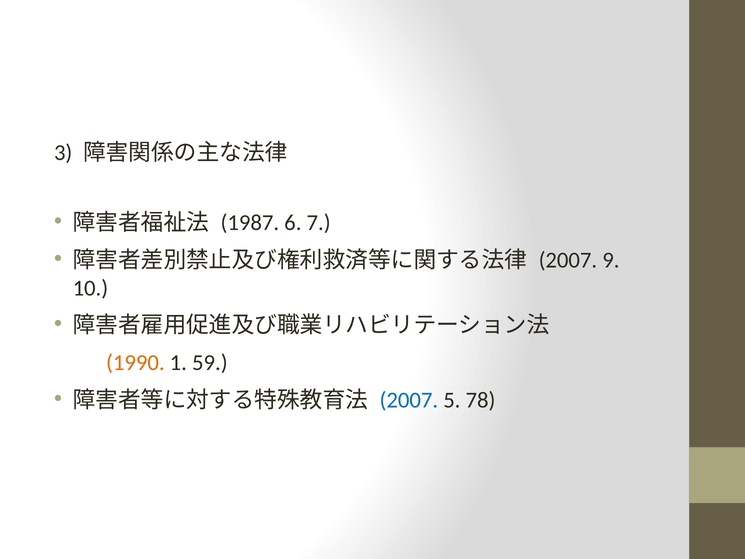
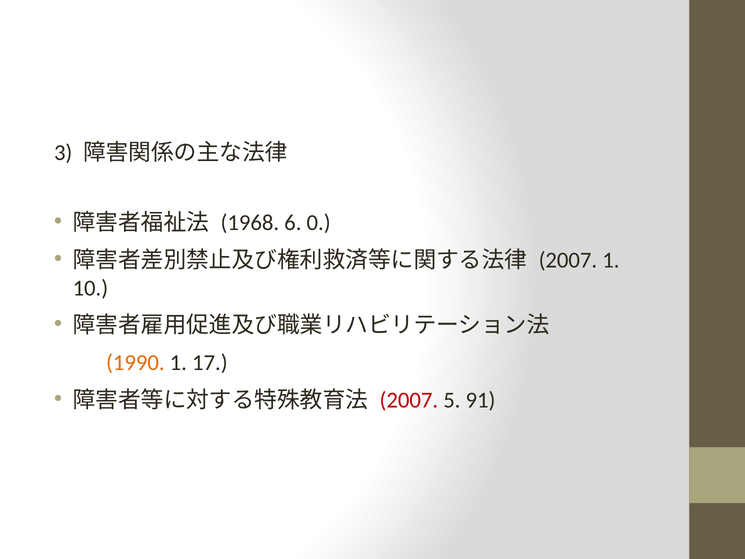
1987: 1987 -> 1968
7: 7 -> 0
2007 9: 9 -> 1
59: 59 -> 17
2007 at (409, 400) colour: blue -> red
78: 78 -> 91
